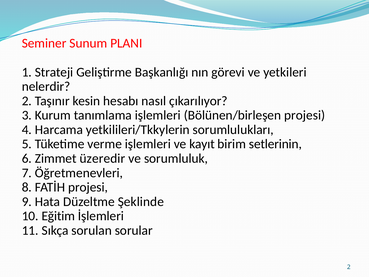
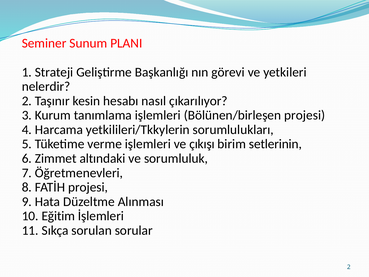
kayıt: kayıt -> çıkışı
üzeredir: üzeredir -> altındaki
Şeklinde: Şeklinde -> Alınması
